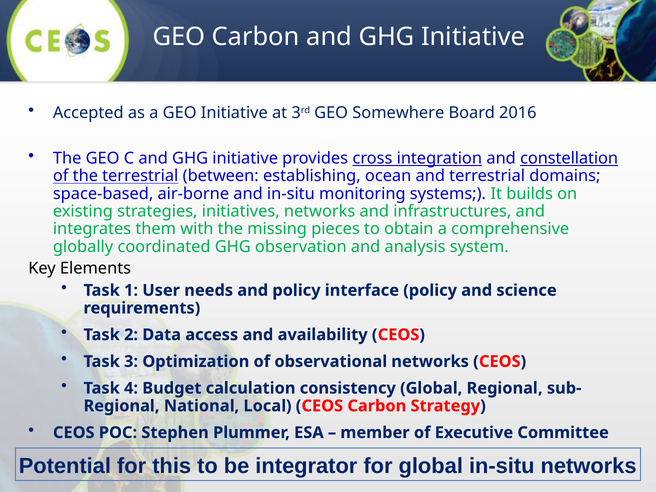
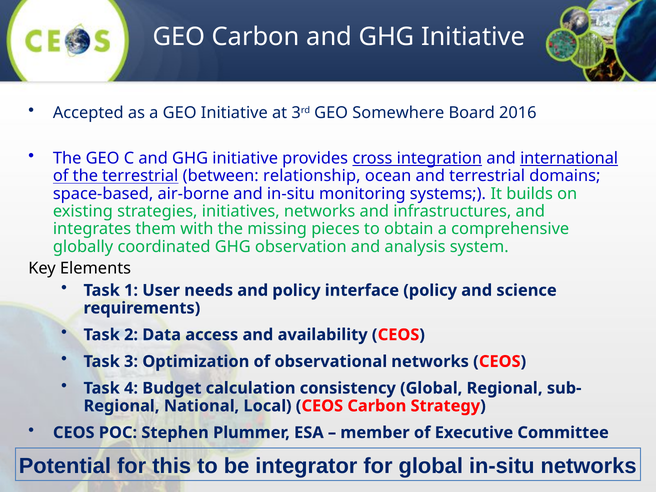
constellation: constellation -> international
establishing: establishing -> relationship
